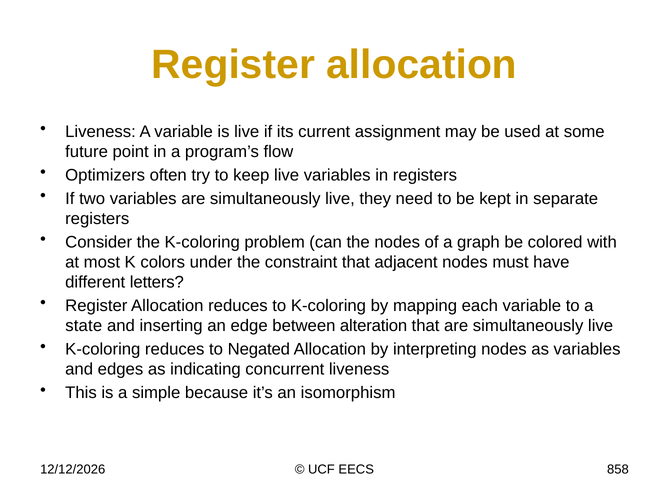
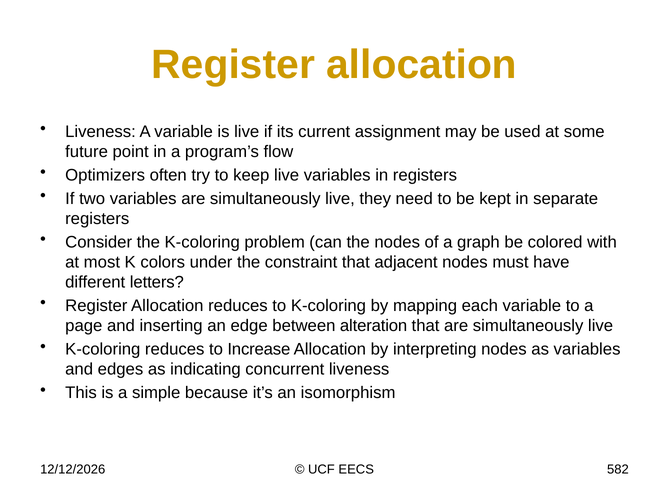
state: state -> page
Negated: Negated -> Increase
858: 858 -> 582
